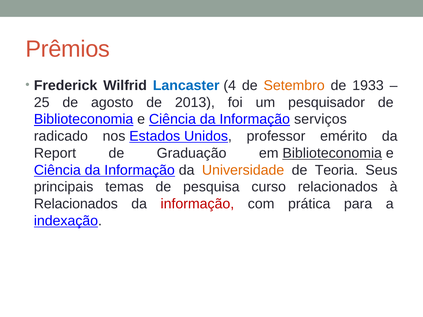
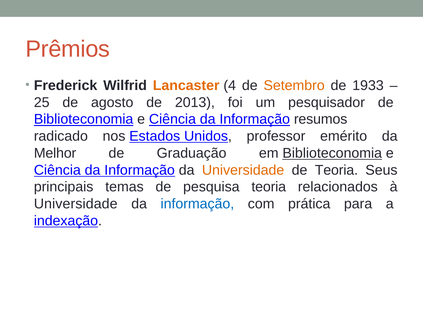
Lancaster colour: blue -> orange
serviços: serviços -> resumos
Report: Report -> Melhor
pesquisa curso: curso -> teoria
Relacionados at (76, 204): Relacionados -> Universidade
informação at (197, 204) colour: red -> blue
